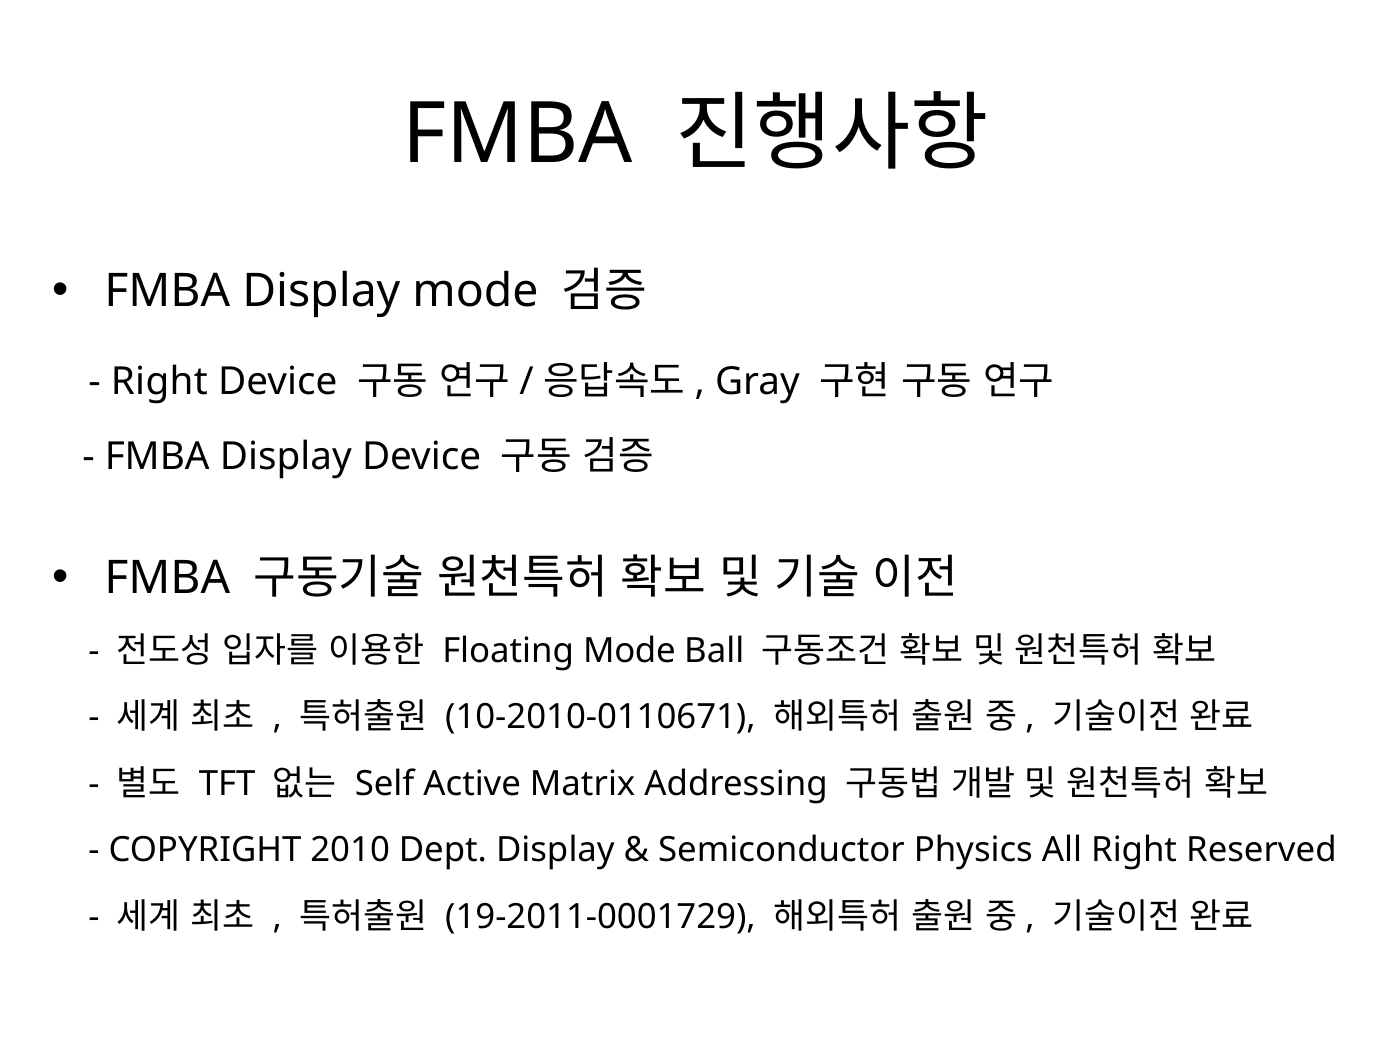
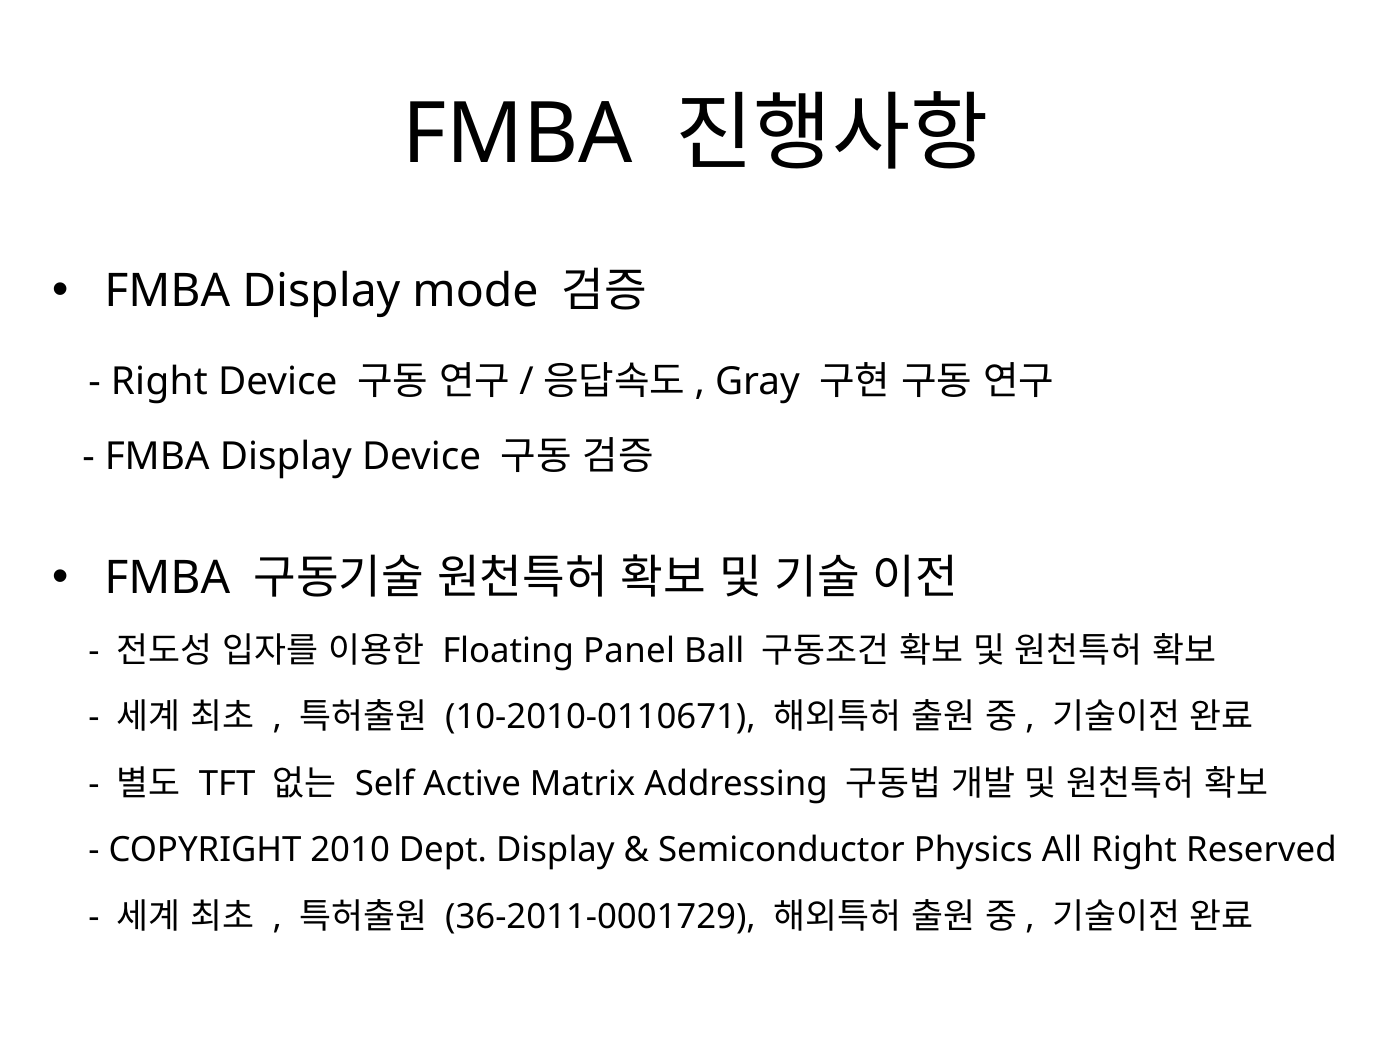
Floating Mode: Mode -> Panel
19-2011-0001729: 19-2011-0001729 -> 36-2011-0001729
